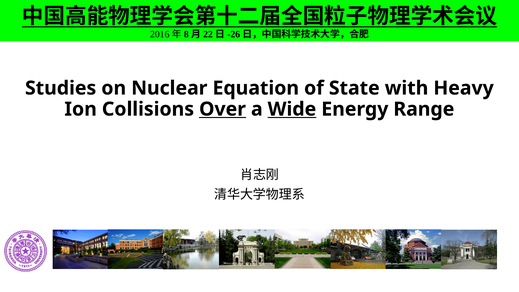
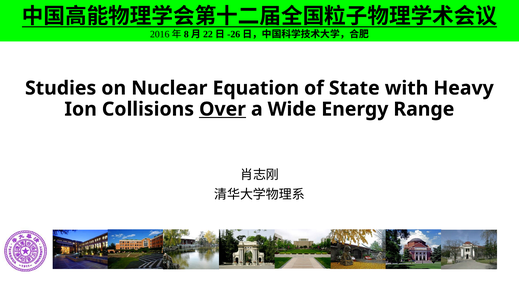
Wide underline: present -> none
